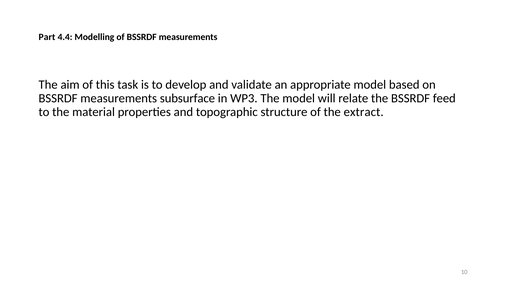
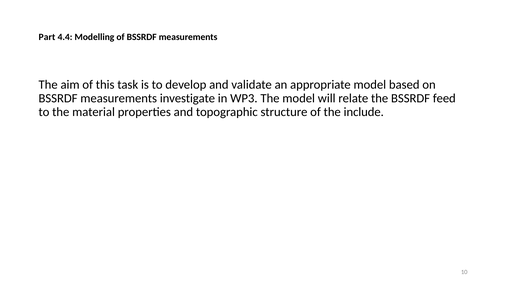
subsurface: subsurface -> investigate
extract: extract -> include
